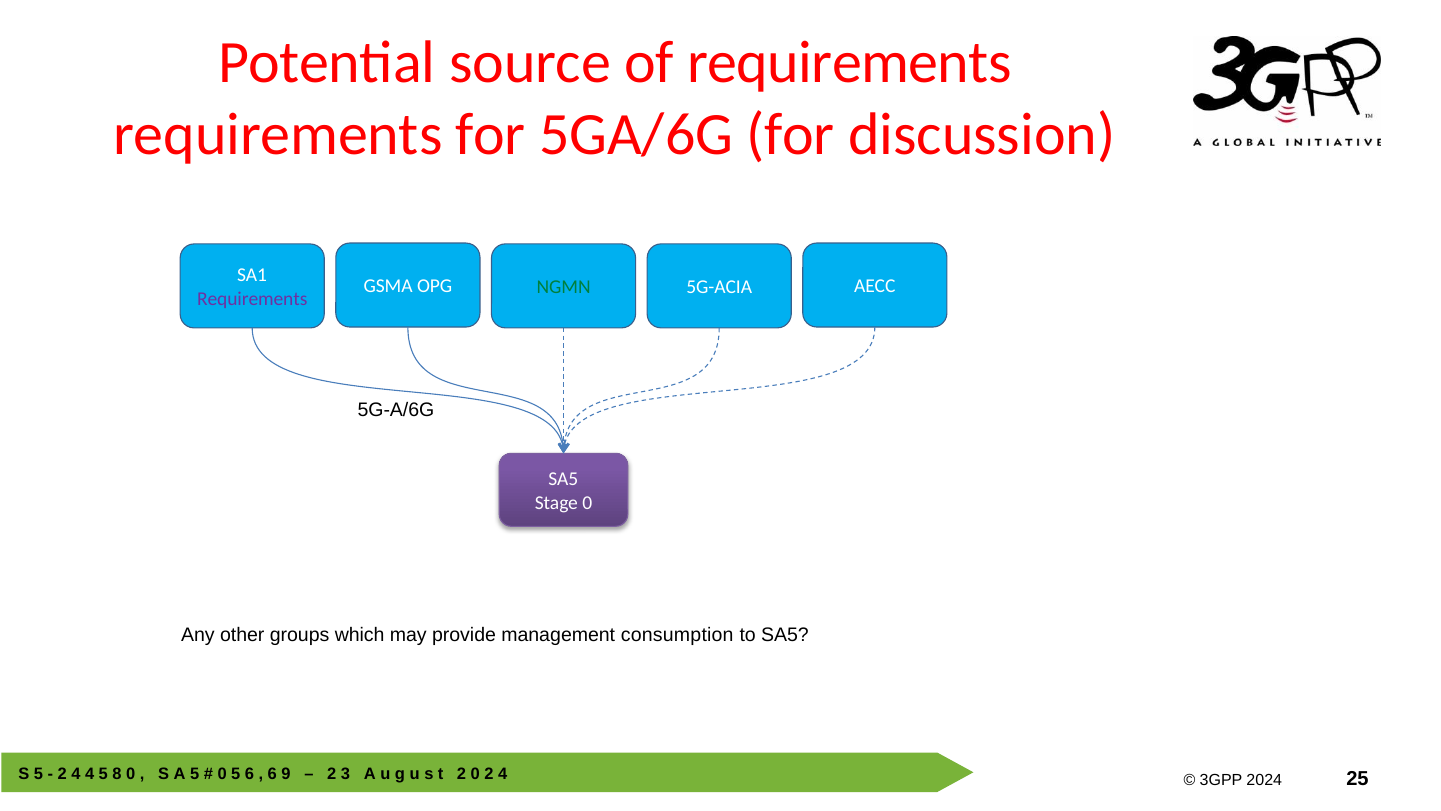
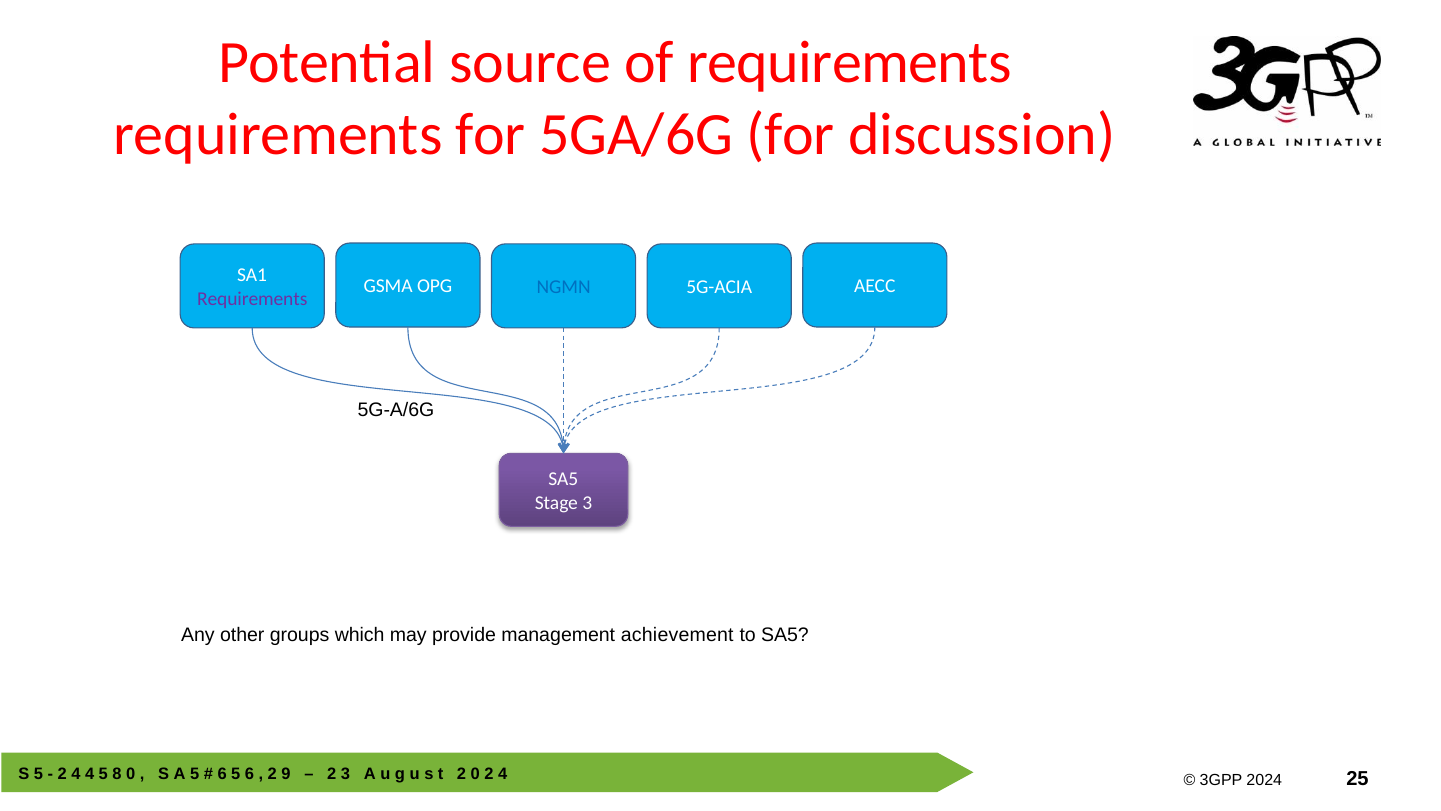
NGMN colour: green -> blue
Stage 0: 0 -> 3
consumption: consumption -> achievement
0 at (222, 774): 0 -> 6
6 at (272, 774): 6 -> 2
